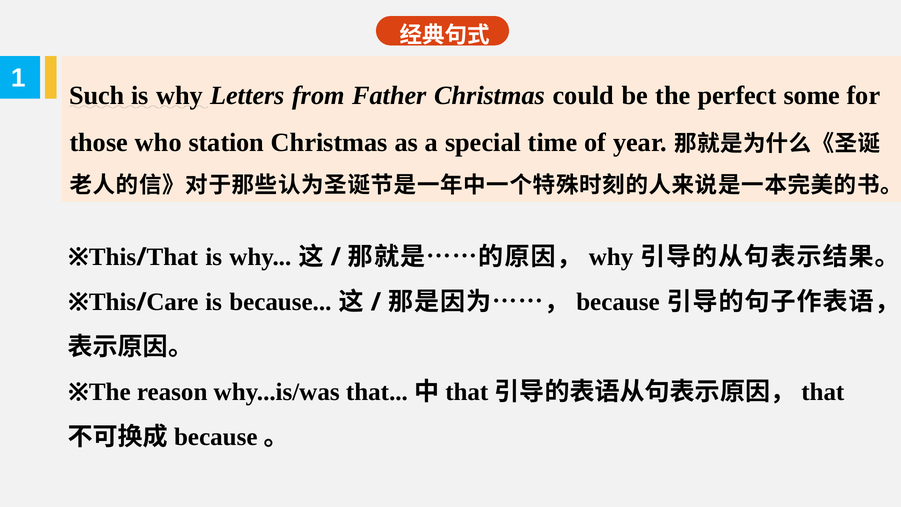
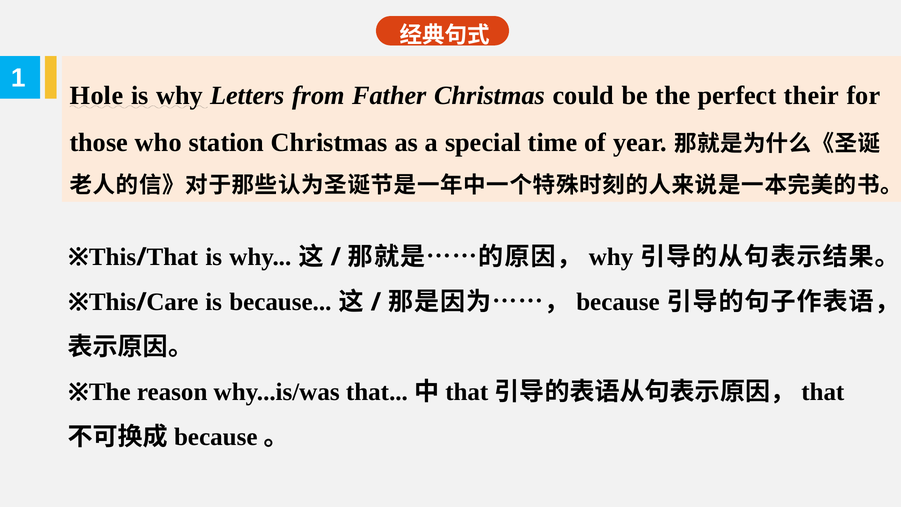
Such: Such -> Hole
some: some -> their
